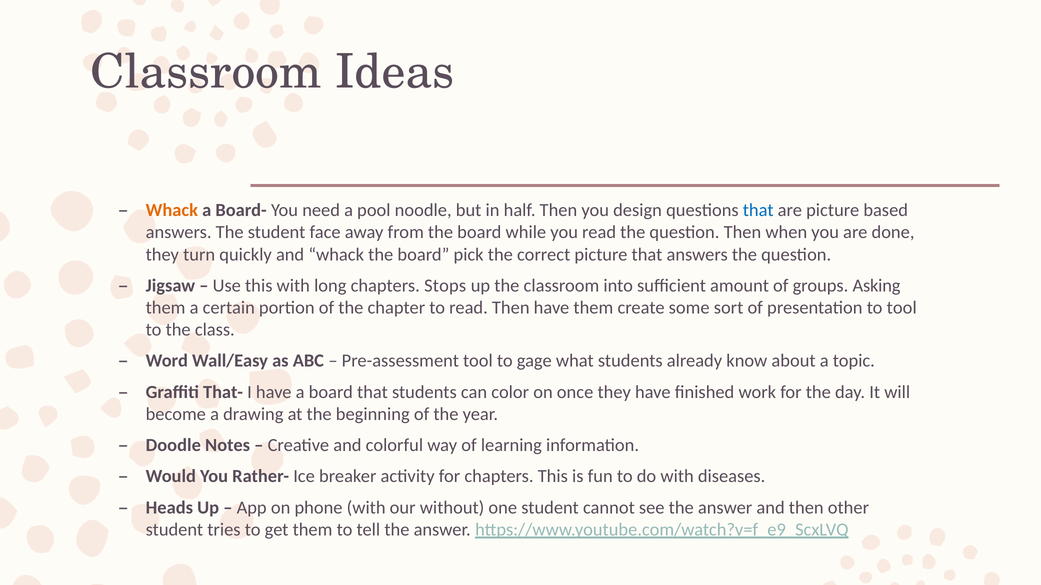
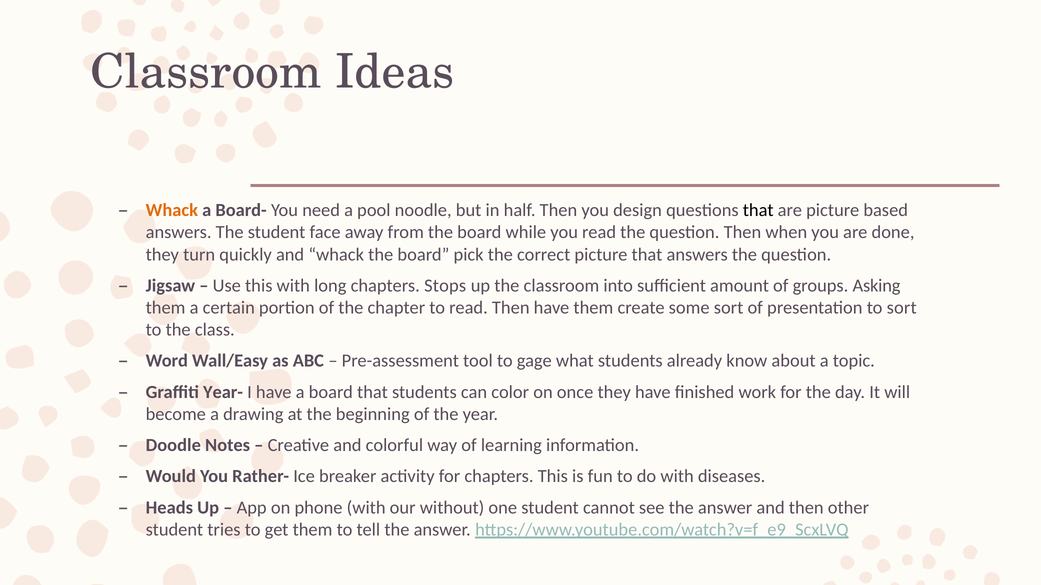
that at (758, 210) colour: blue -> black
to tool: tool -> sort
That-: That- -> Year-
